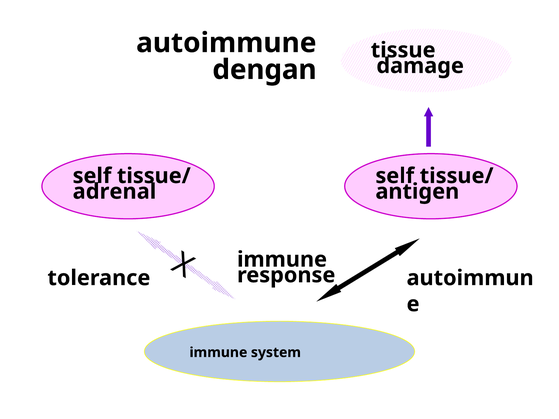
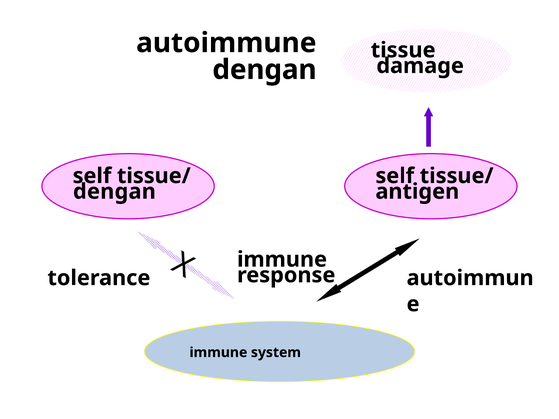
adrenal at (114, 192): adrenal -> dengan
